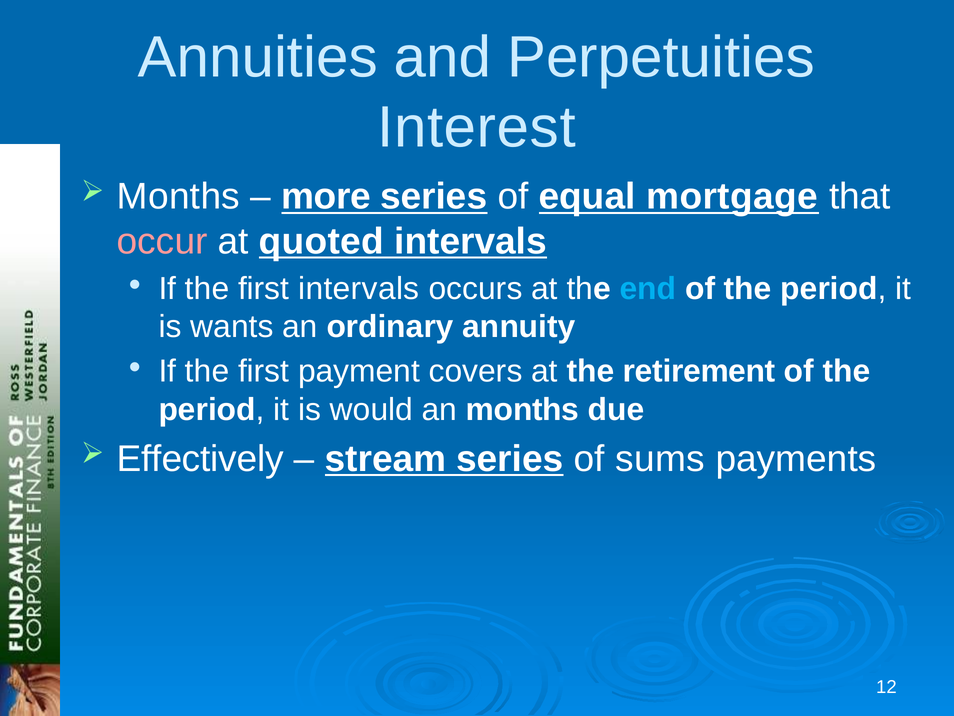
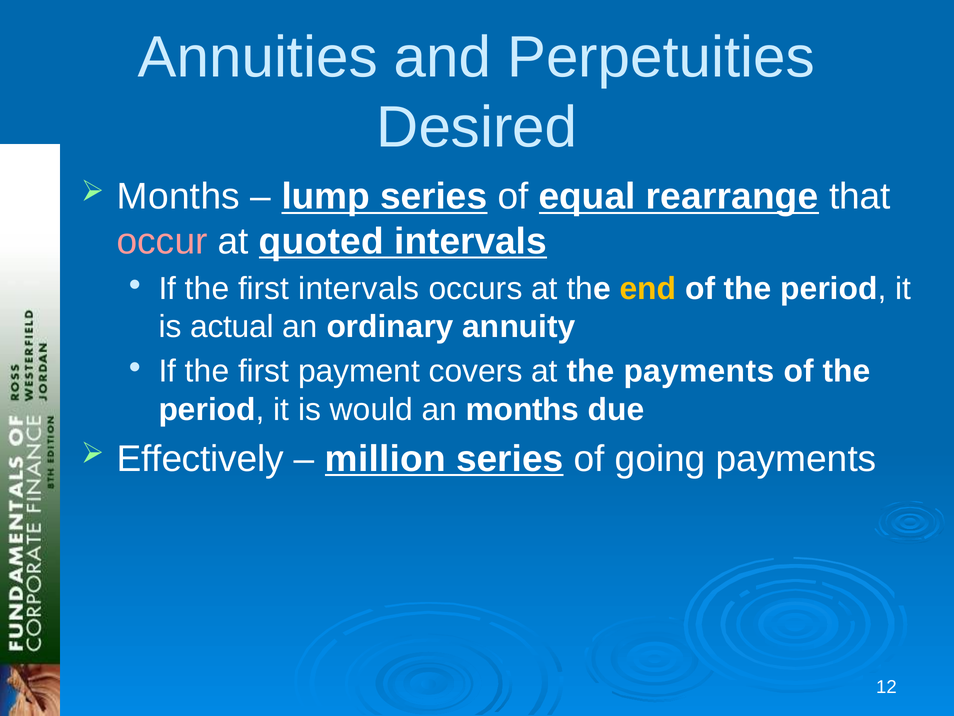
Interest: Interest -> Desired
more: more -> lump
mortgage: mortgage -> rearrange
end colour: light blue -> yellow
wants: wants -> actual
the retirement: retirement -> payments
stream: stream -> million
sums: sums -> going
